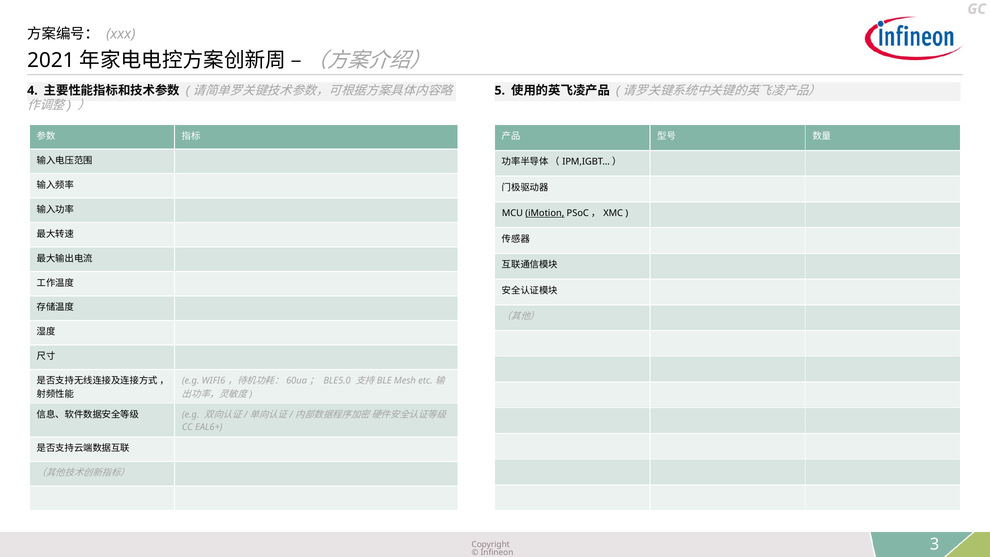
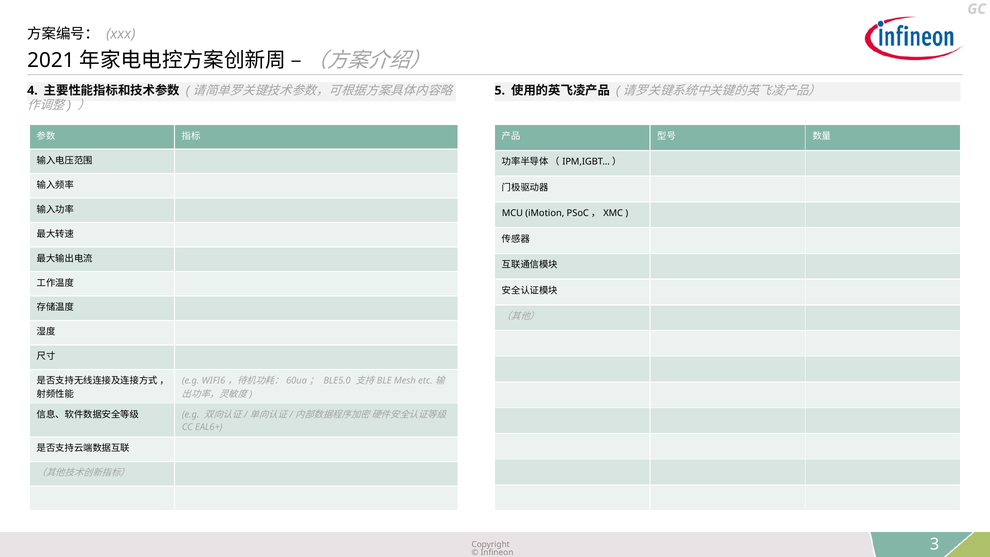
iMotion underline: present -> none
